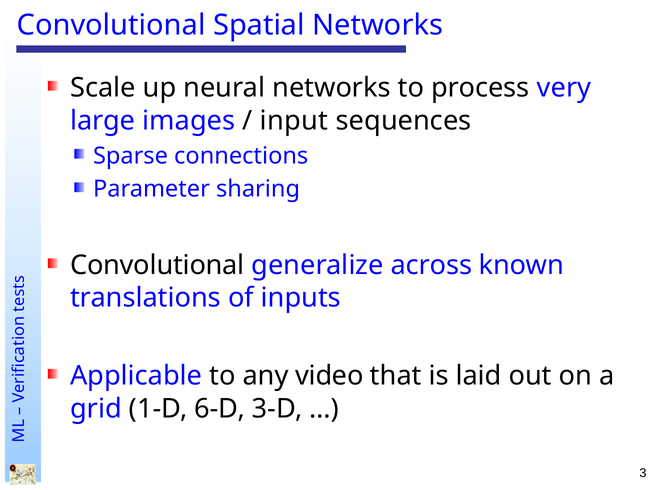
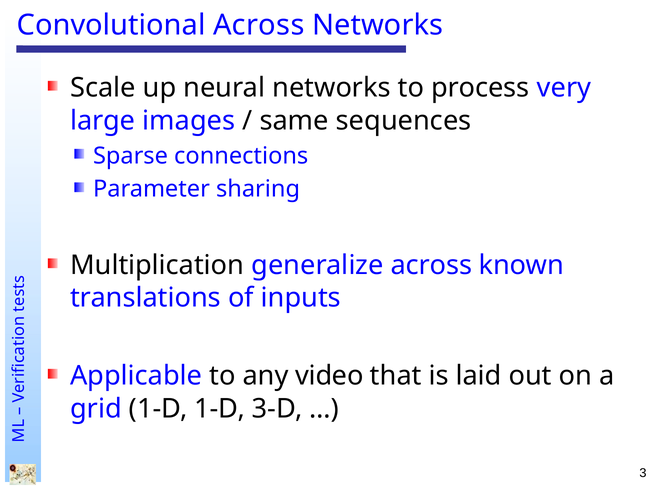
Convolutional Spatial: Spatial -> Across
input: input -> same
Convolutional at (157, 265): Convolutional -> Multiplication
1-D 6-D: 6-D -> 1-D
